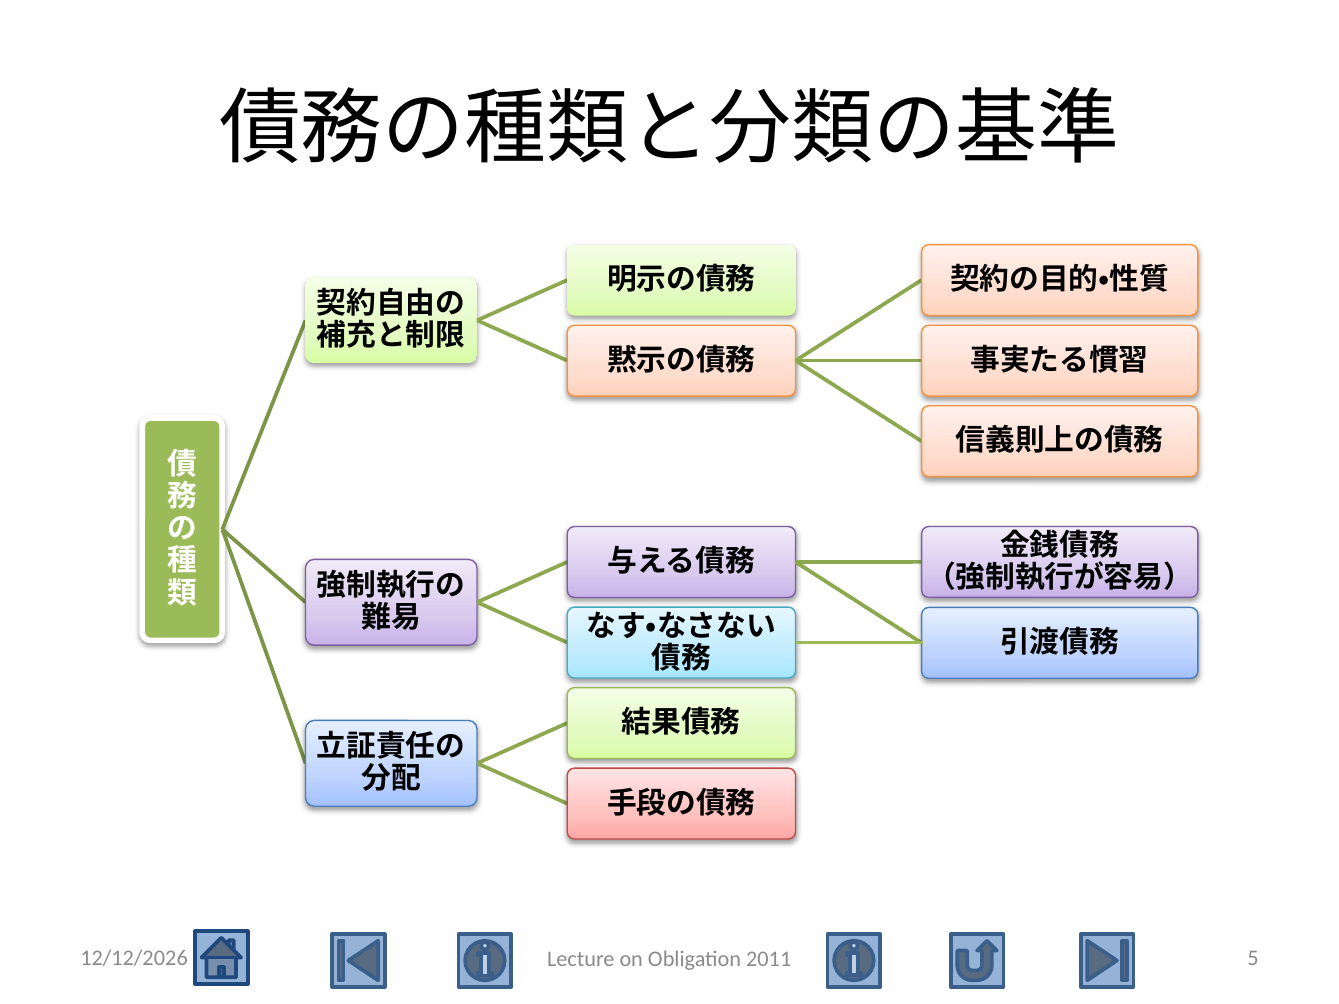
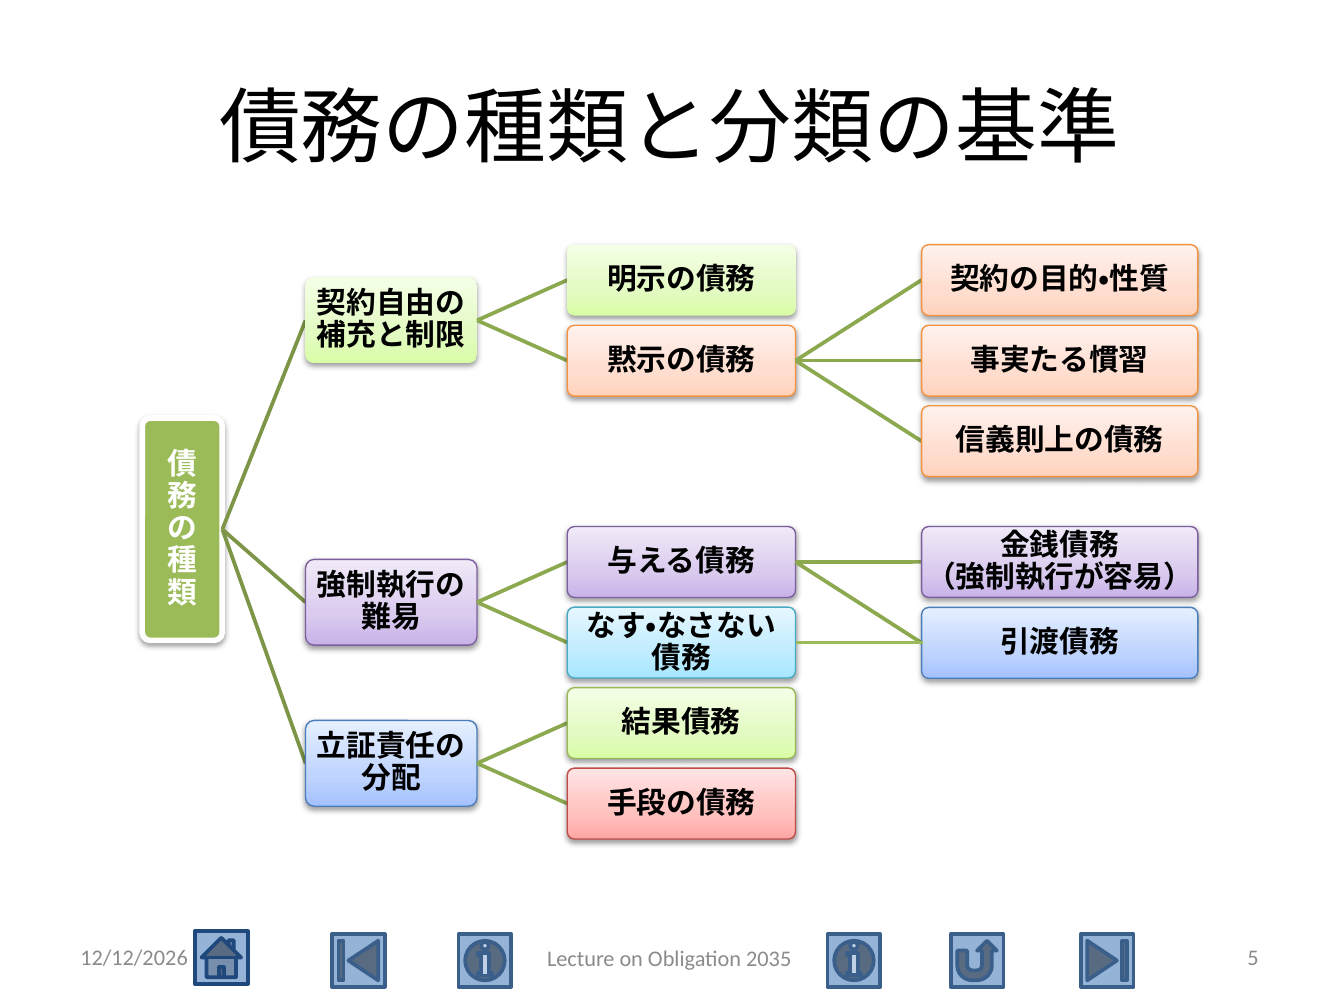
2011: 2011 -> 2035
